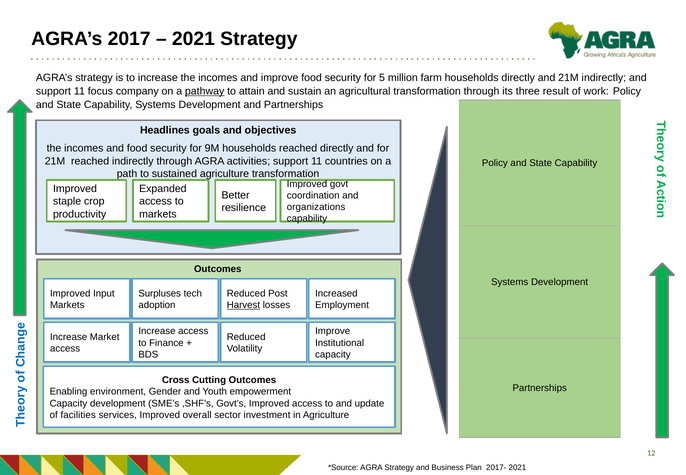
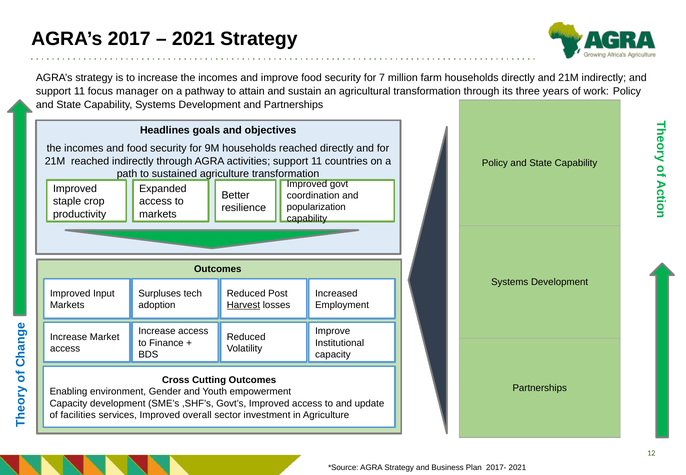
5: 5 -> 7
company: company -> manager
pathway underline: present -> none
result: result -> years
organizations: organizations -> popularization
